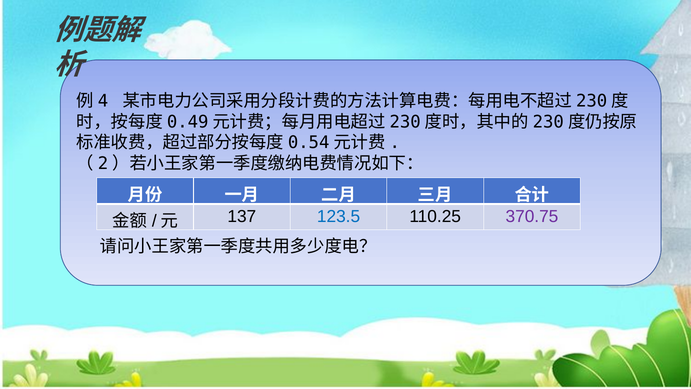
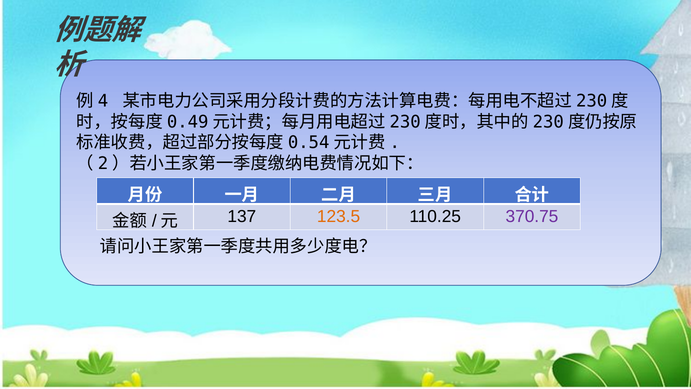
123.5 colour: blue -> orange
